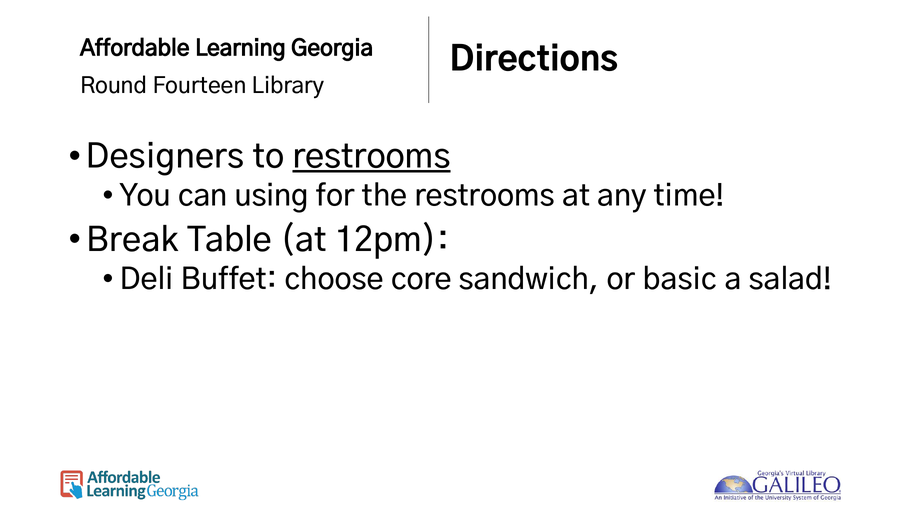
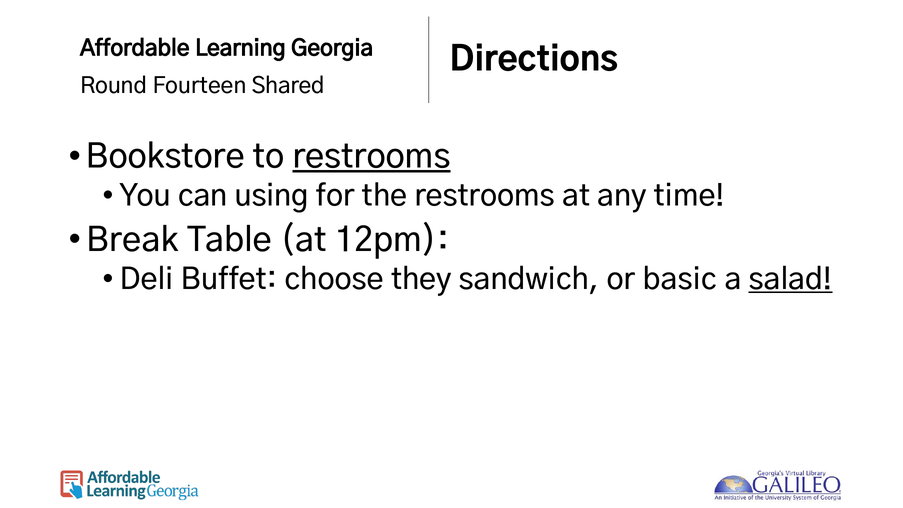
Library: Library -> Shared
Designers: Designers -> Bookstore
core: core -> they
salad underline: none -> present
